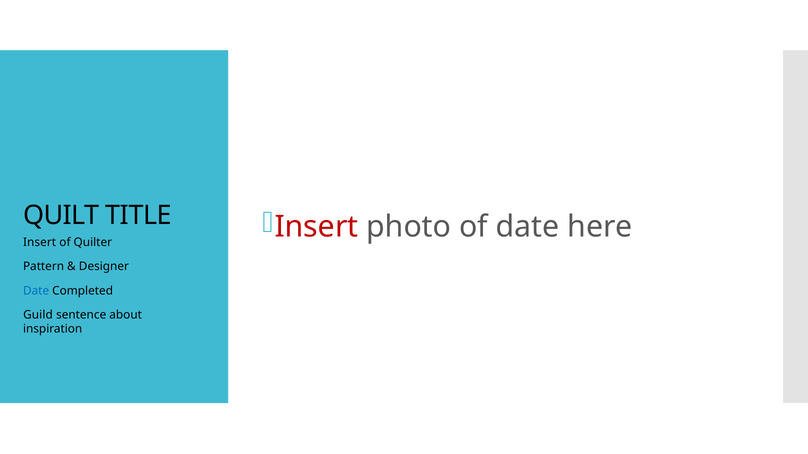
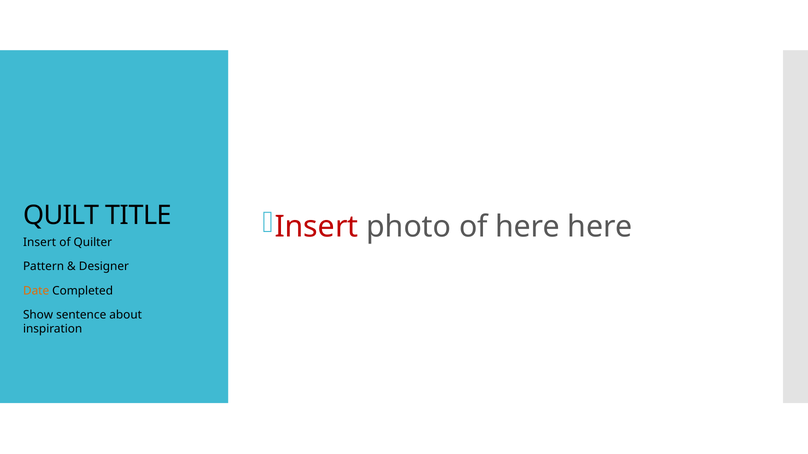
of date: date -> here
Date at (36, 291) colour: blue -> orange
Guild: Guild -> Show
